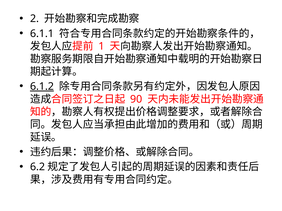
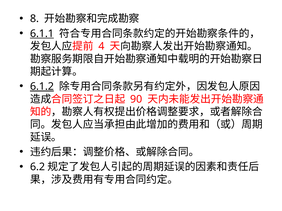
2: 2 -> 8
6.1.1 underline: none -> present
1: 1 -> 4
